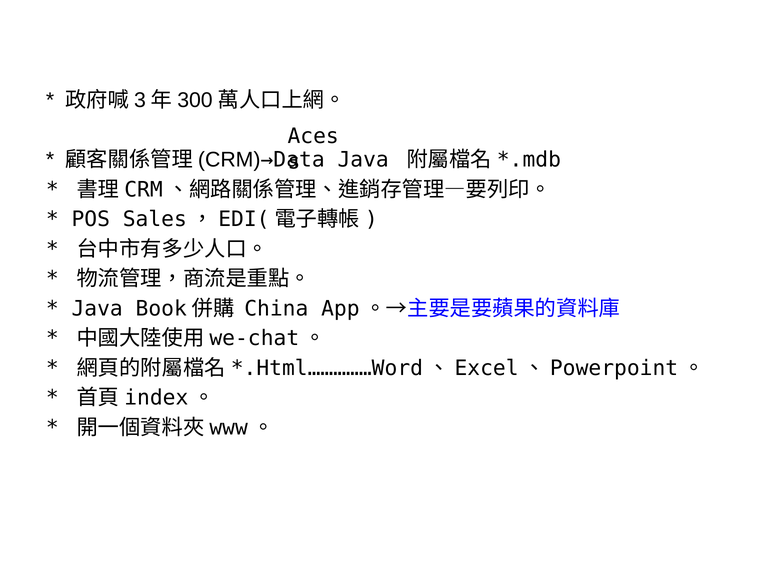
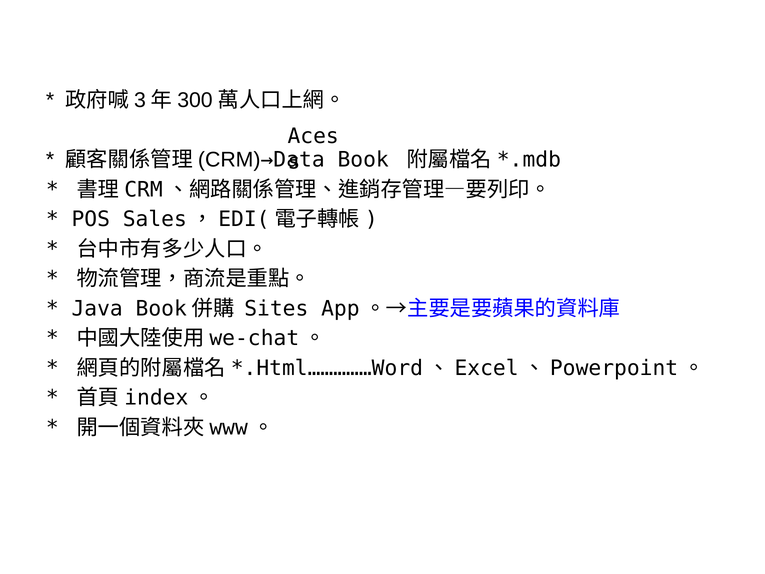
Java at (363, 160): Java -> Book
China: China -> Sites
